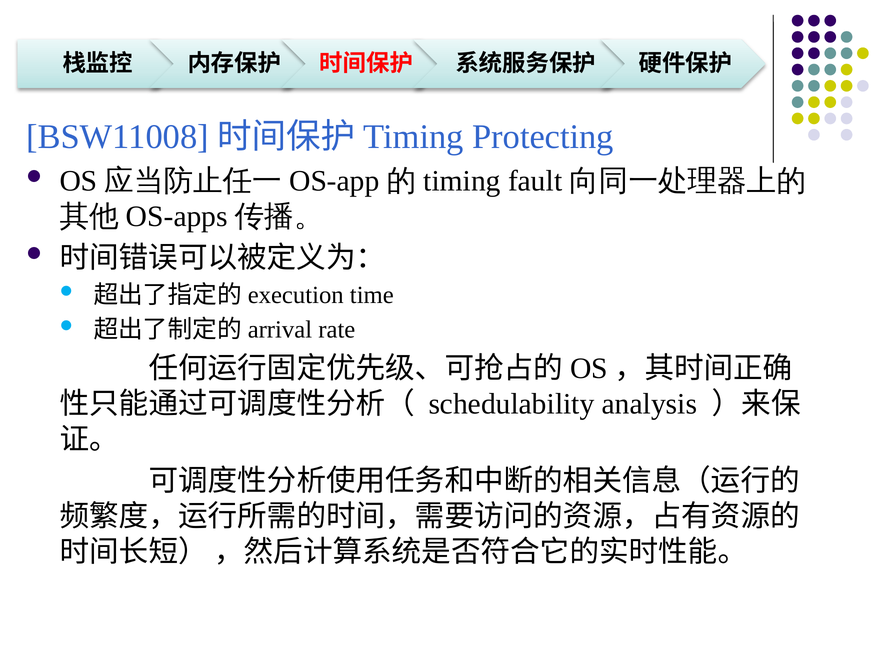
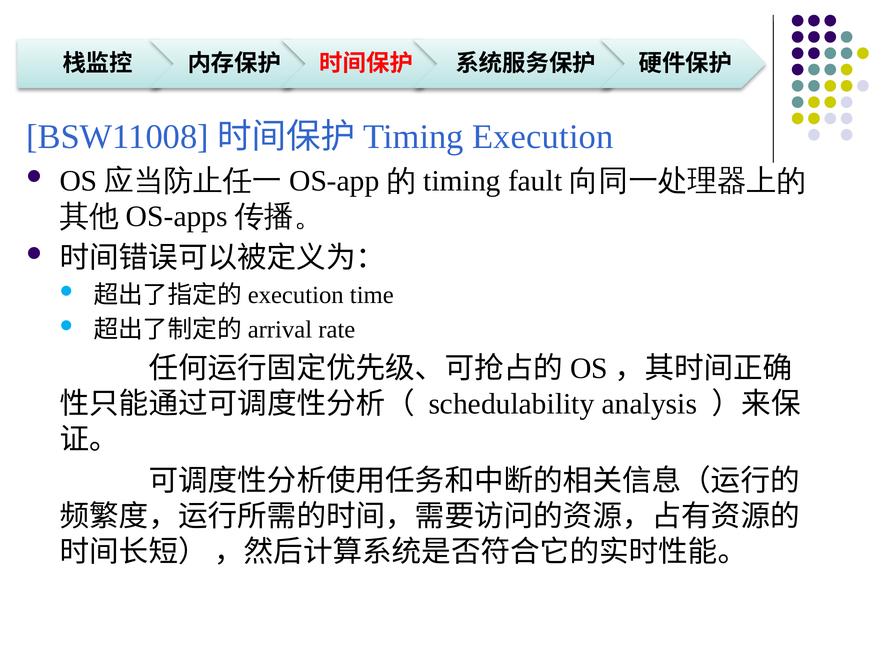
Protecting: Protecting -> Execution
